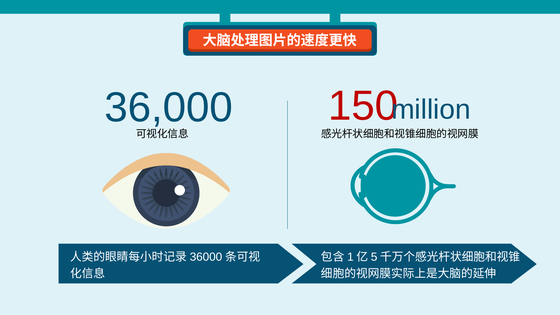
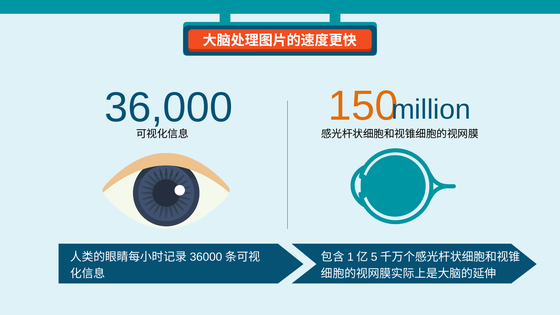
150 colour: red -> orange
